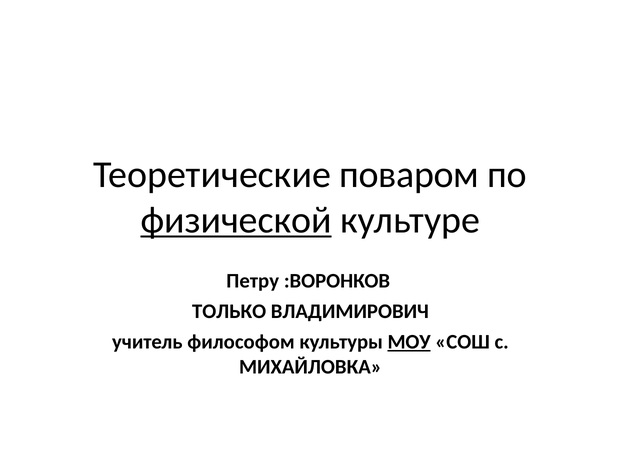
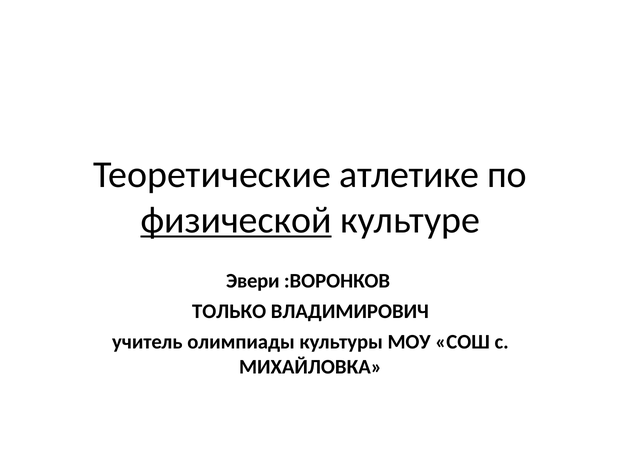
поваром: поваром -> атлетике
Петру: Петру -> Эвери
философом: философом -> олимпиады
МОУ underline: present -> none
